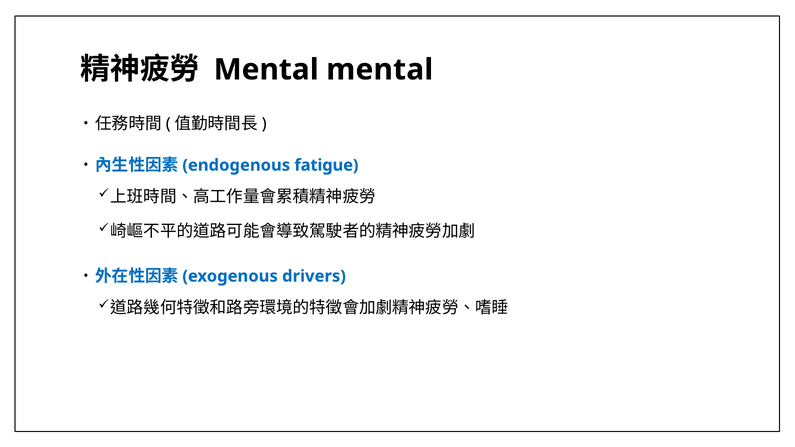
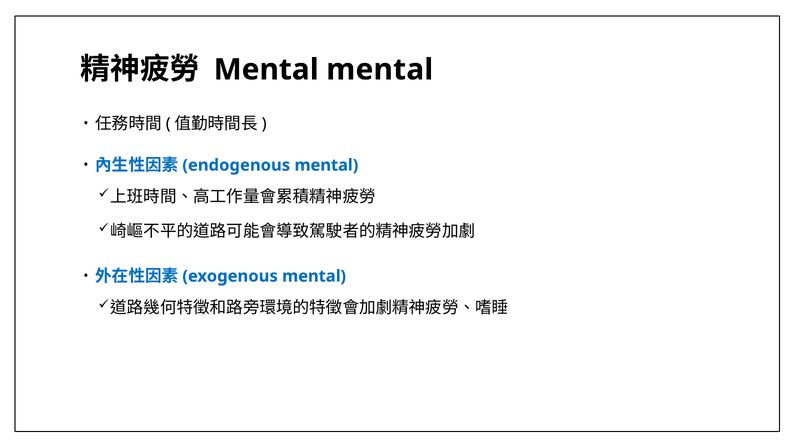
fatigue at (326, 165): fatigue -> mental
drivers at (314, 276): drivers -> mental
